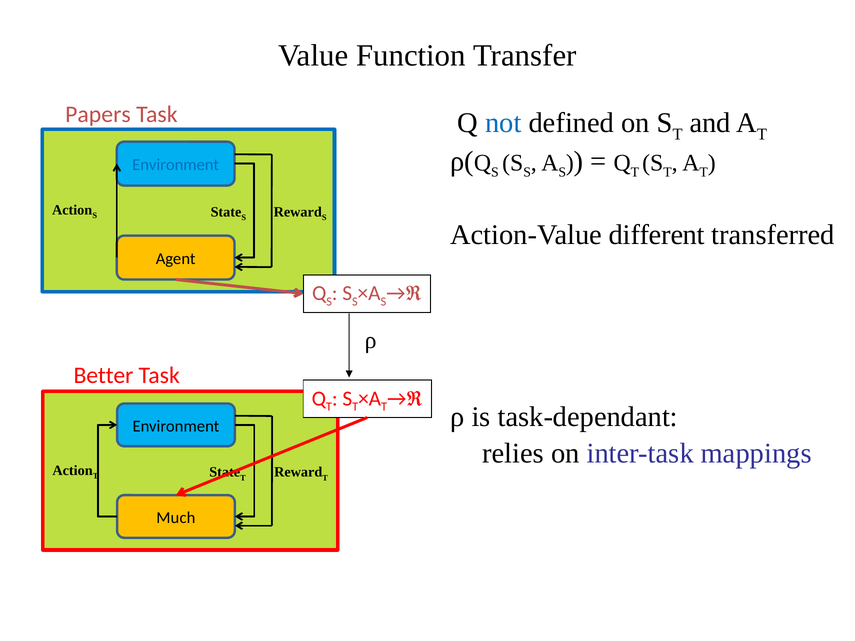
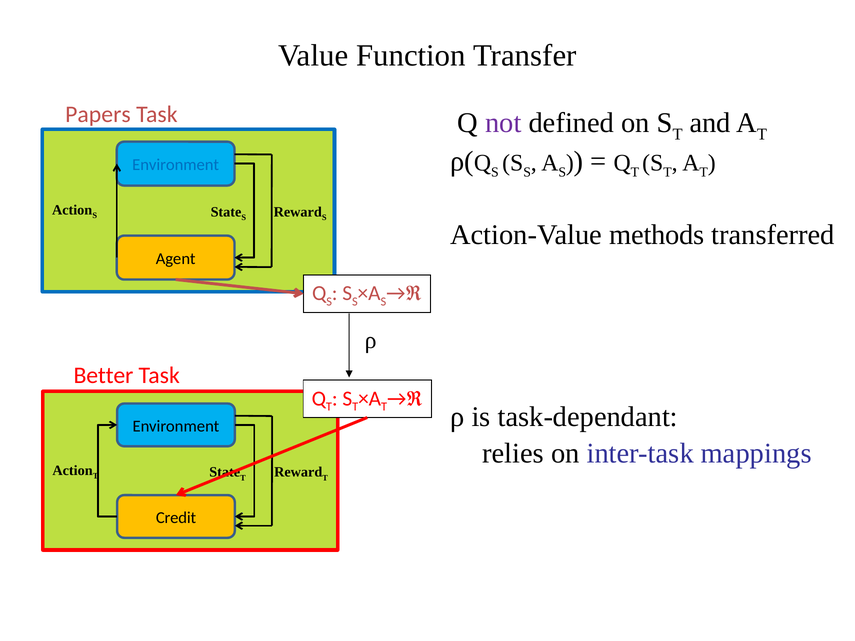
not colour: blue -> purple
different: different -> methods
Much: Much -> Credit
